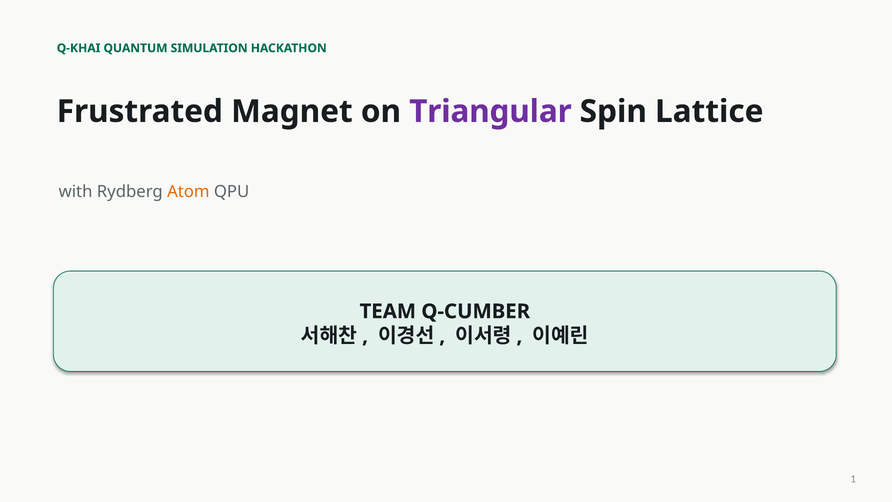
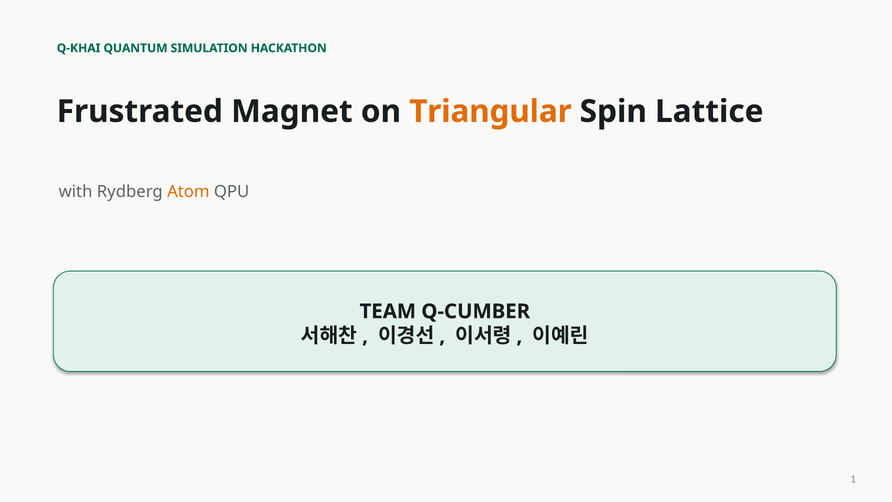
Triangular colour: purple -> orange
